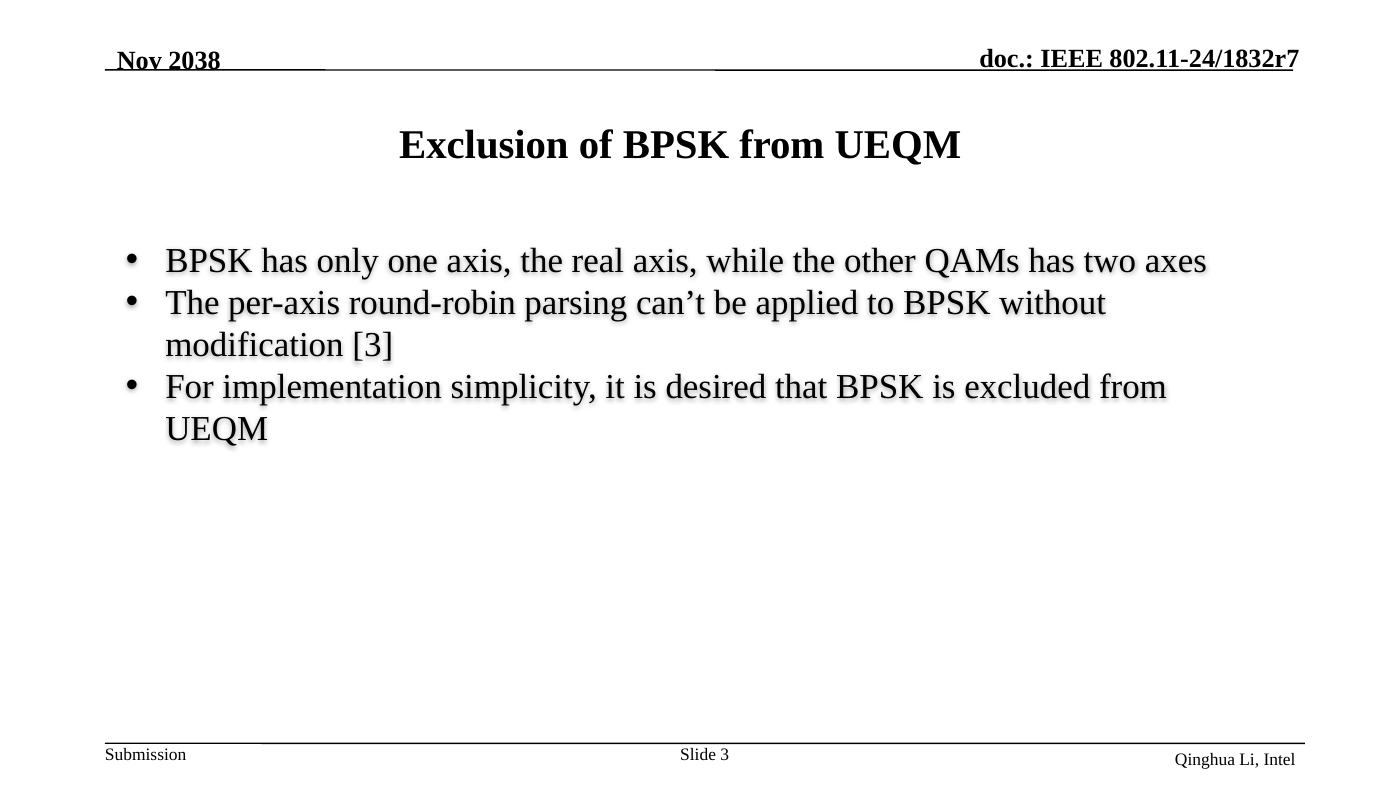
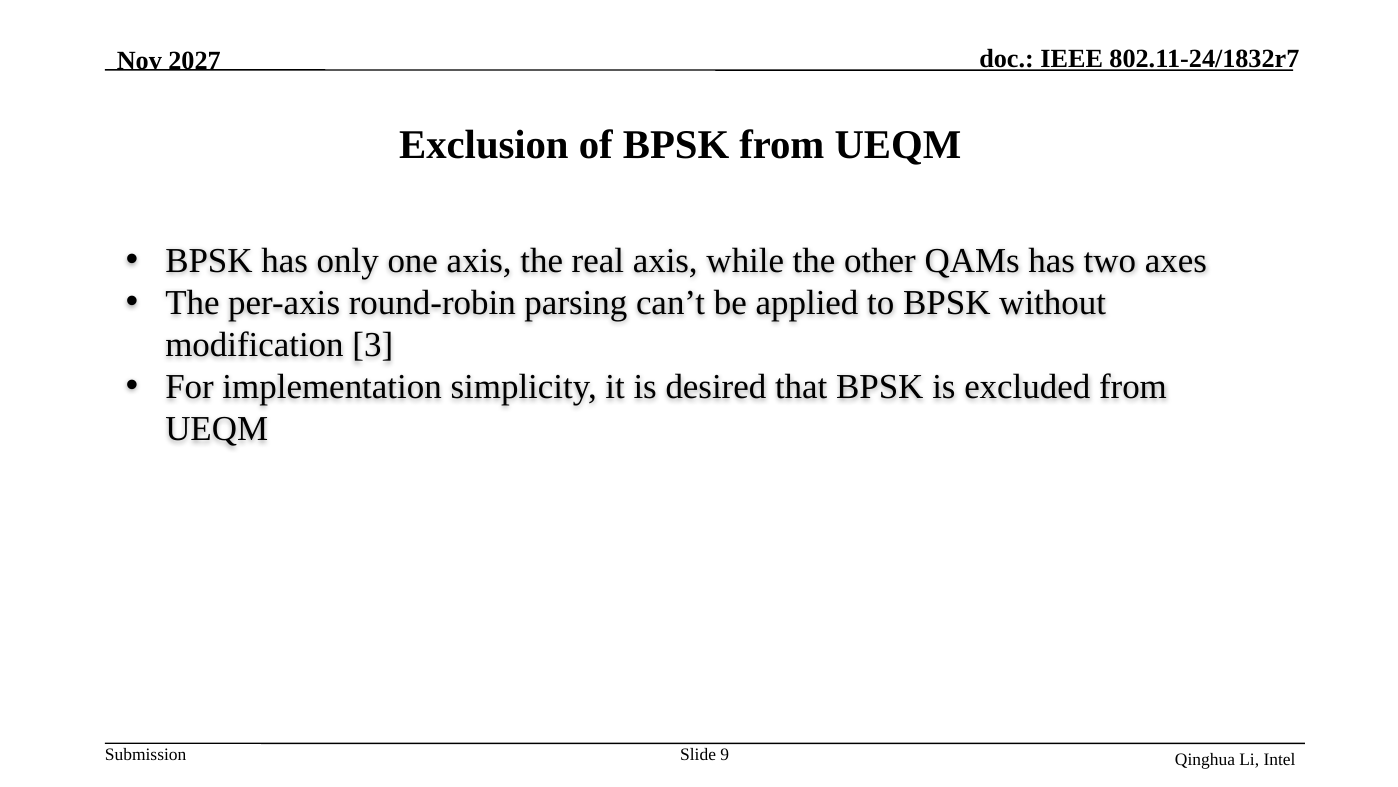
2038: 2038 -> 2027
Slide 3: 3 -> 9
